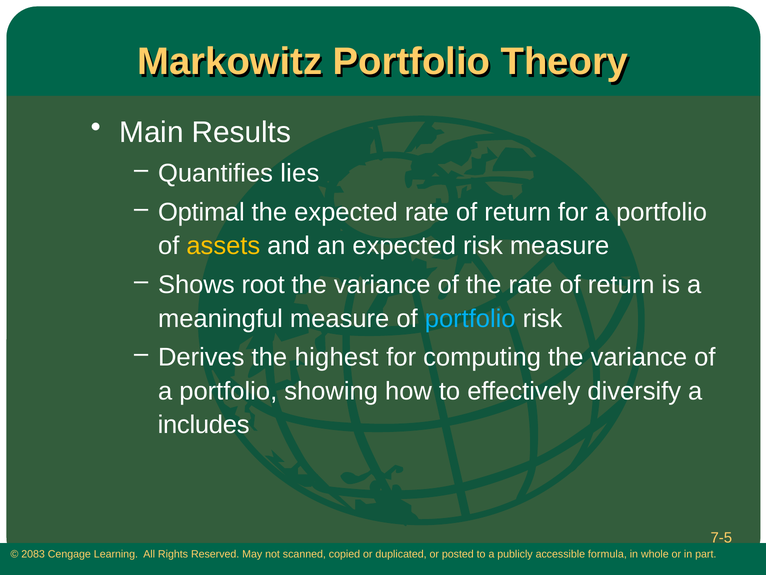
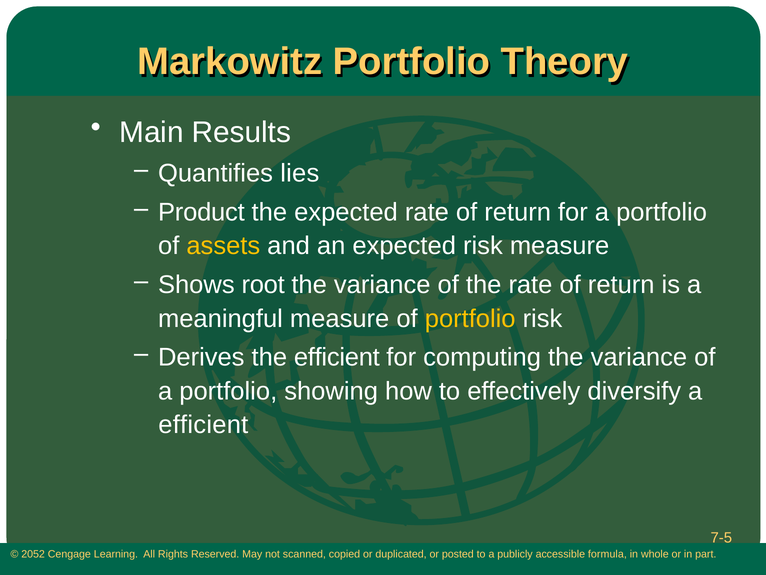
Optimal: Optimal -> Product
portfolio at (470, 318) colour: light blue -> yellow
the highest: highest -> efficient
includes at (204, 424): includes -> efficient
2083: 2083 -> 2052
